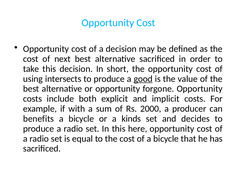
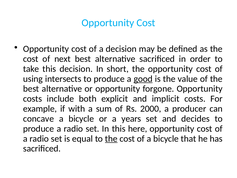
benefits: benefits -> concave
kinds: kinds -> years
the at (111, 138) underline: none -> present
